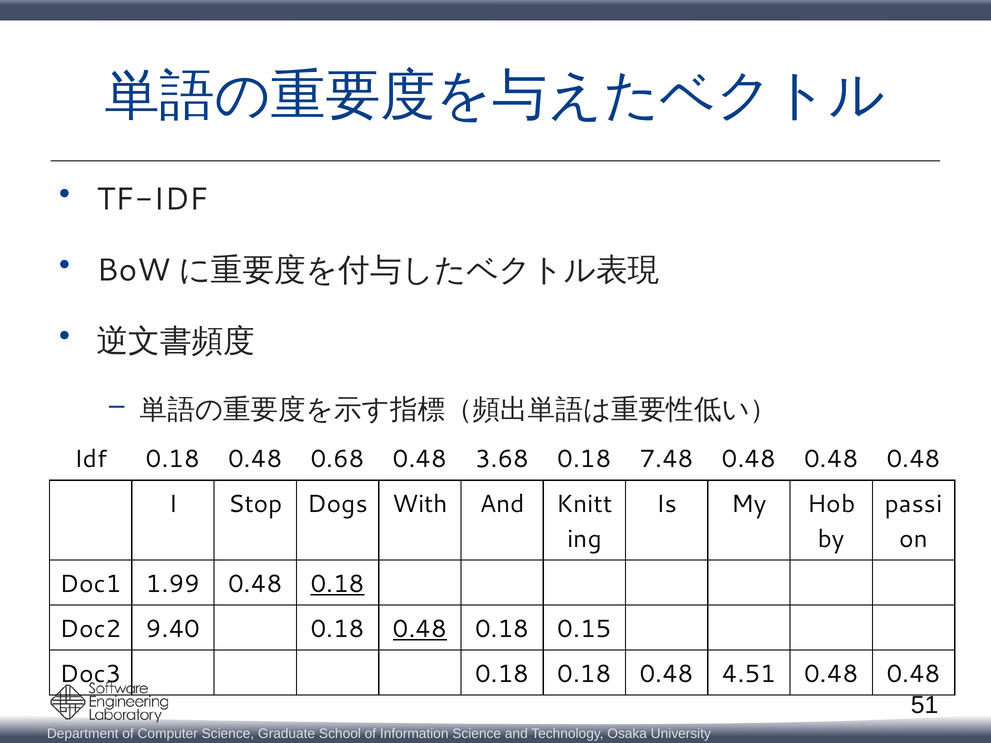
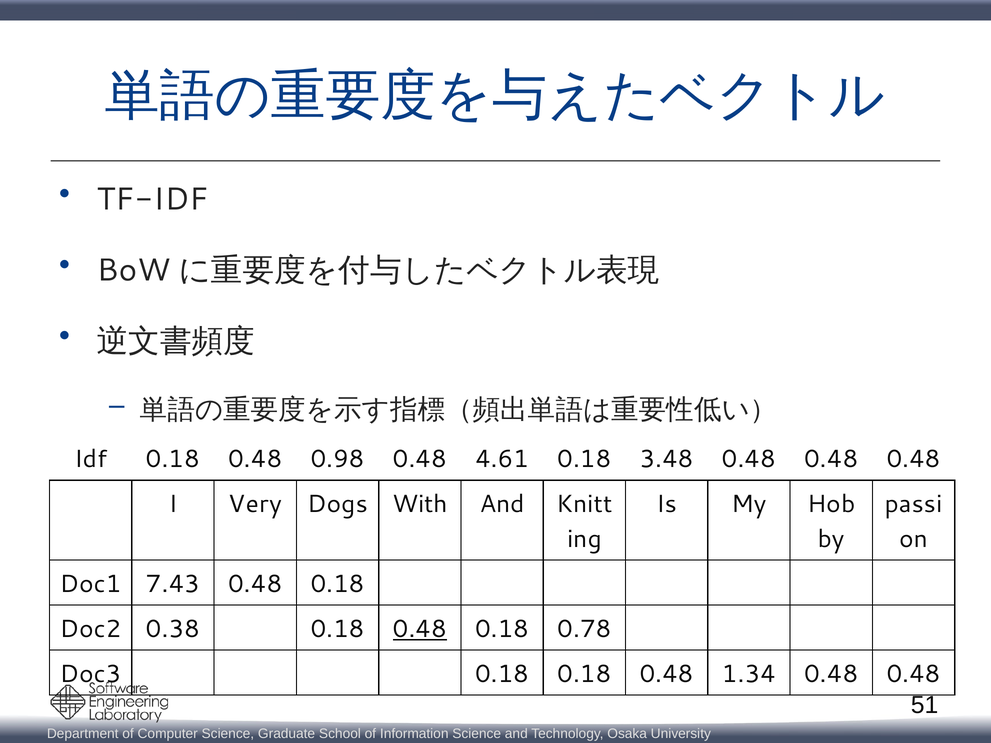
0.68: 0.68 -> 0.98
3.68: 3.68 -> 4.61
7.48: 7.48 -> 3.48
Stop: Stop -> Very
1.99: 1.99 -> 7.43
0.18 at (338, 584) underline: present -> none
9.40: 9.40 -> 0.38
0.15: 0.15 -> 0.78
4.51: 4.51 -> 1.34
